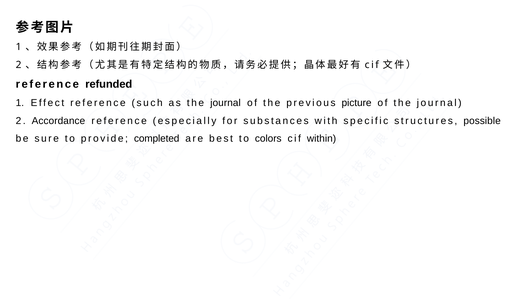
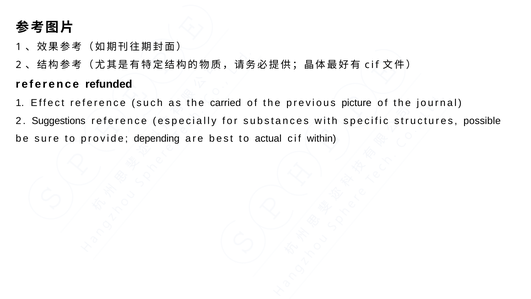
as the journal: journal -> carried
Accordance: Accordance -> Suggestions
completed: completed -> depending
colors: colors -> actual
